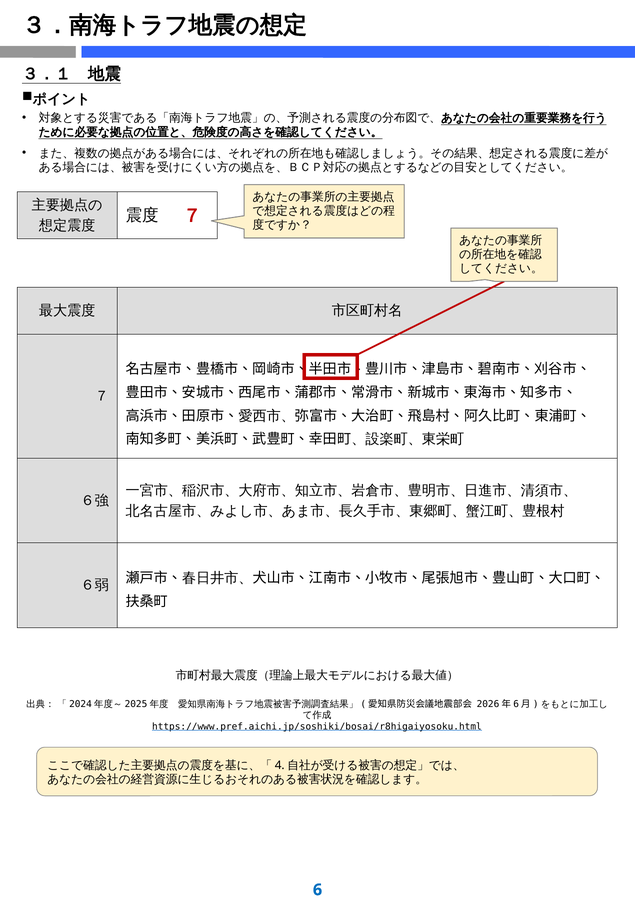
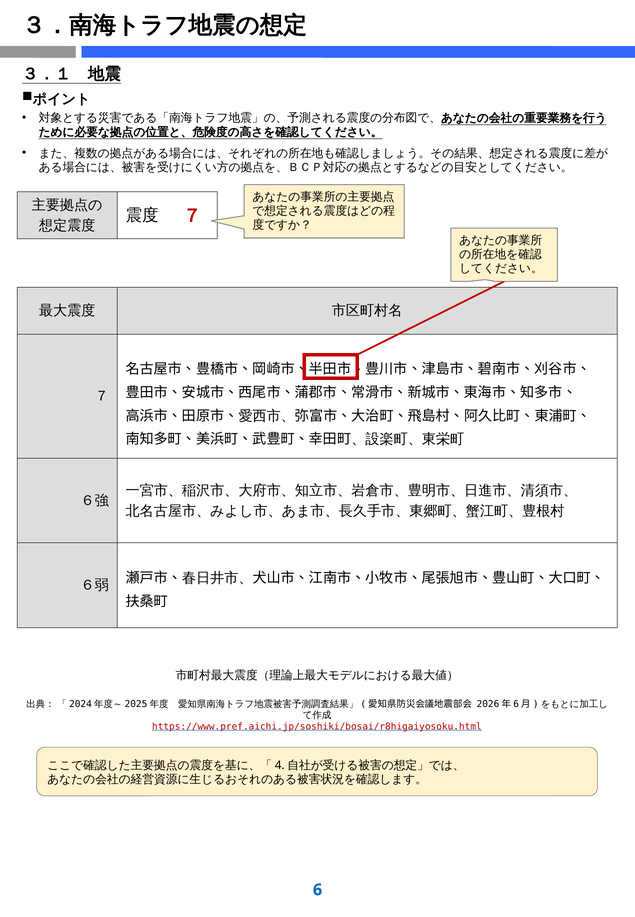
https://www.pref.aichi.jp/soshiki/bosai/r8higaiyosoku.html colour: black -> red
